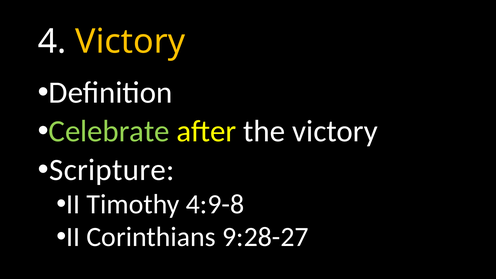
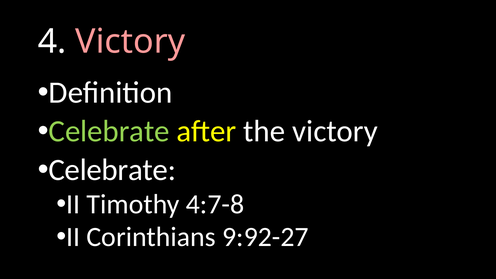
Victory at (130, 42) colour: yellow -> pink
Scripture at (112, 170): Scripture -> Celebrate
4:9-8: 4:9-8 -> 4:7-8
9:28-27: 9:28-27 -> 9:92-27
